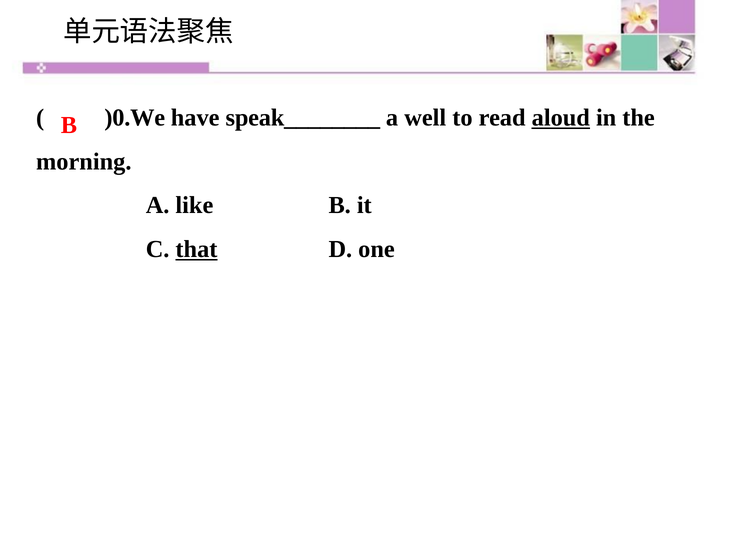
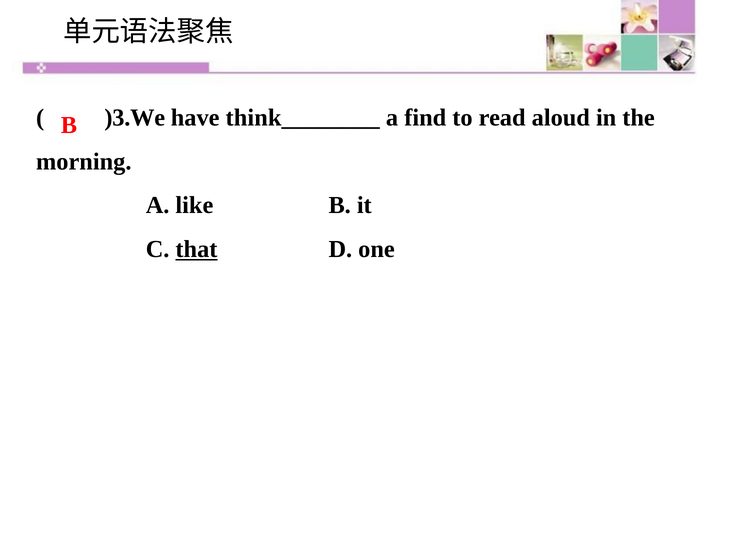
)0.We: )0.We -> )3.We
speak________: speak________ -> think________
well: well -> find
aloud underline: present -> none
